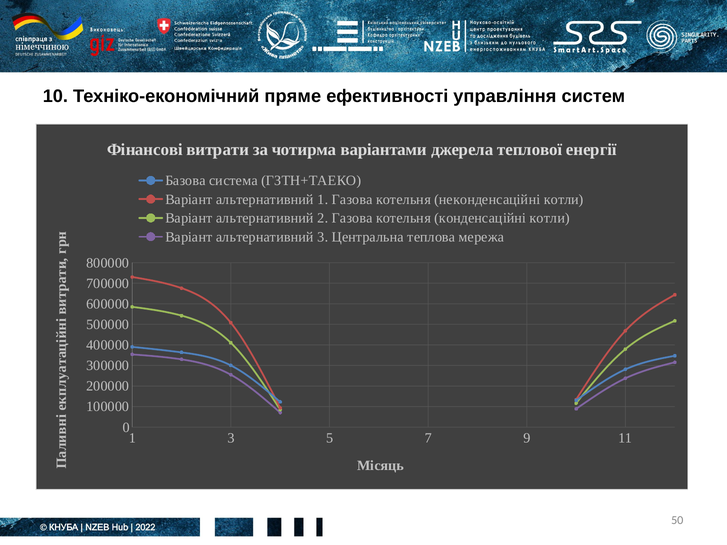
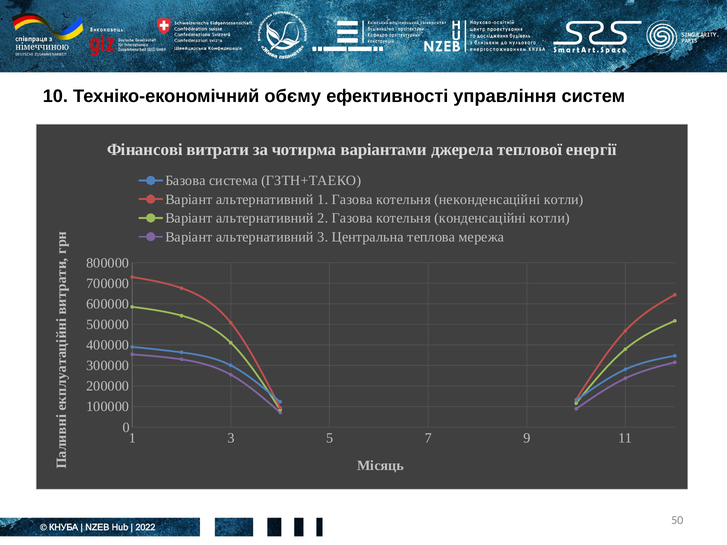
пряме: пряме -> обєму
